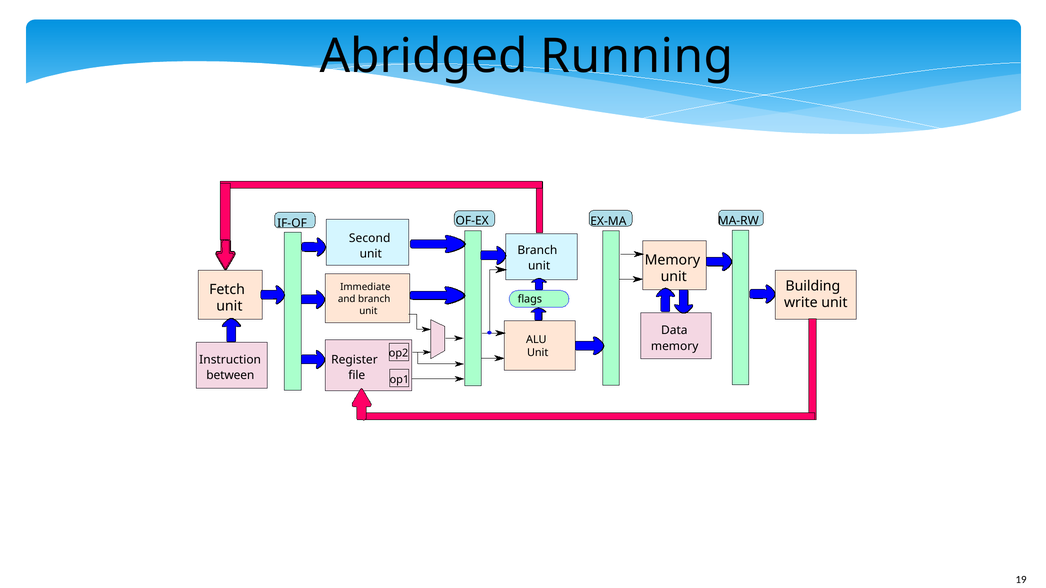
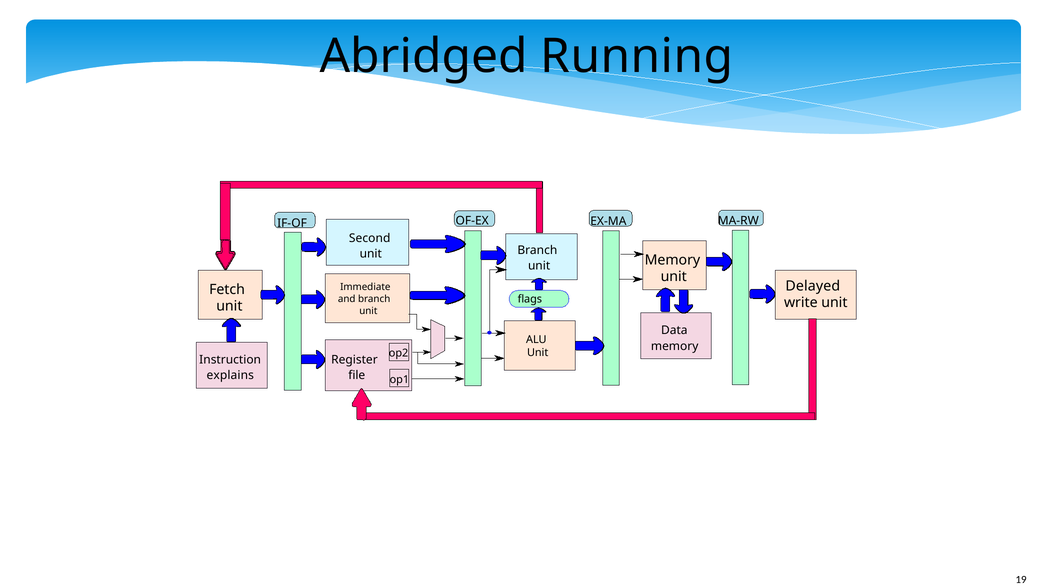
Building: Building -> Delayed
between: between -> explains
